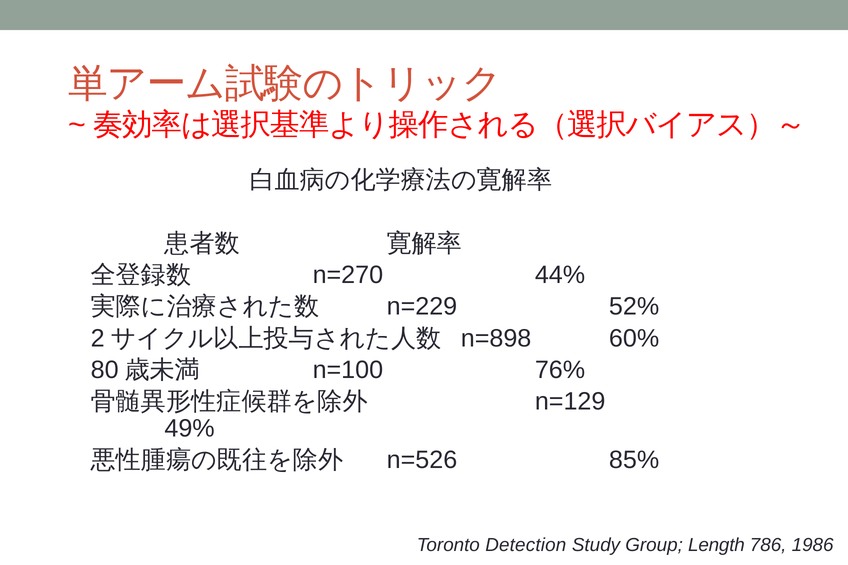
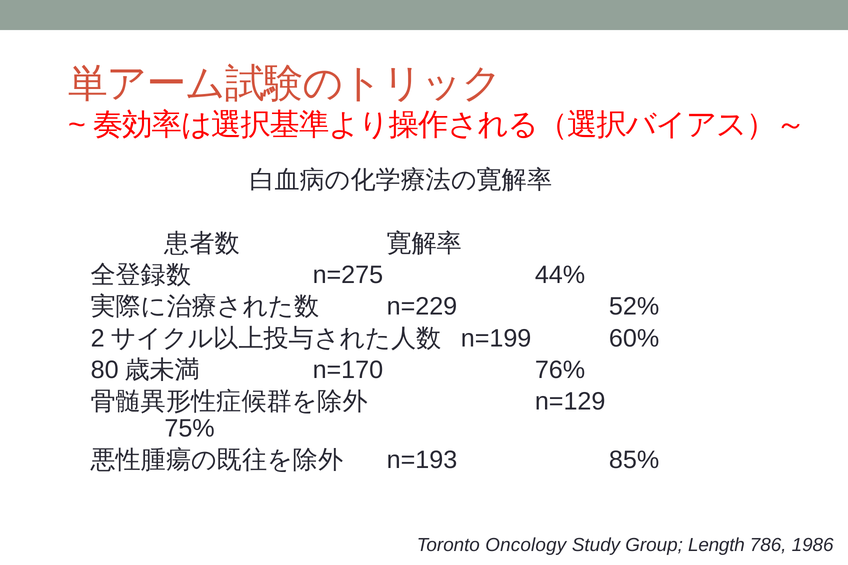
n=270: n=270 -> n=275
n=898: n=898 -> n=199
n=100: n=100 -> n=170
49%: 49% -> 75%
n=526: n=526 -> n=193
Detection: Detection -> Oncology
